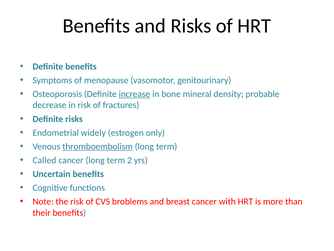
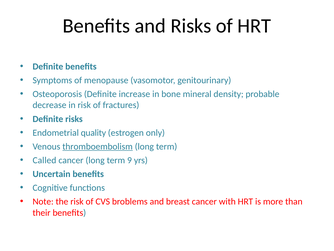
increase underline: present -> none
widely: widely -> quality
2: 2 -> 9
